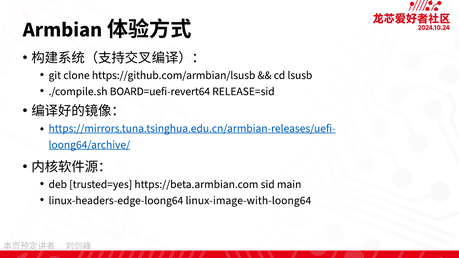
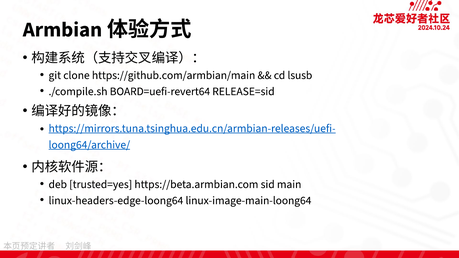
https://github.com/armbian/lsusb: https://github.com/armbian/lsusb -> https://github.com/armbian/main
linux-image-with-loong64: linux-image-with-loong64 -> linux-image-main-loong64
